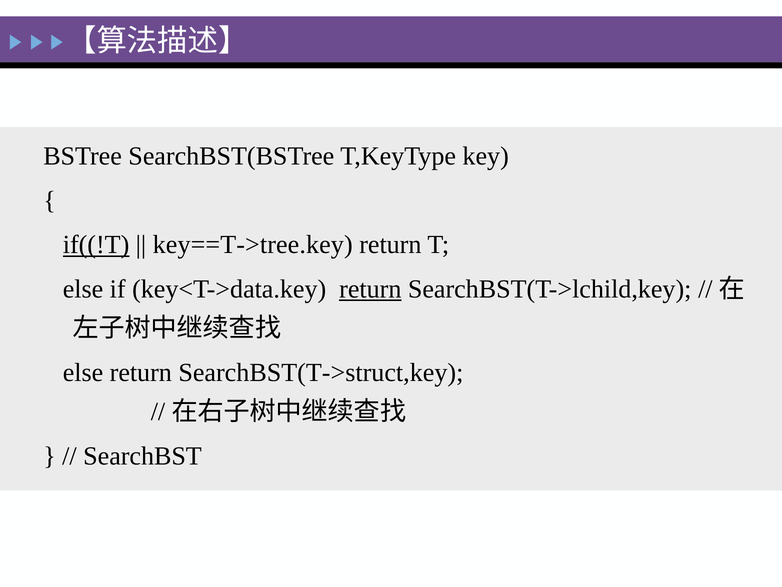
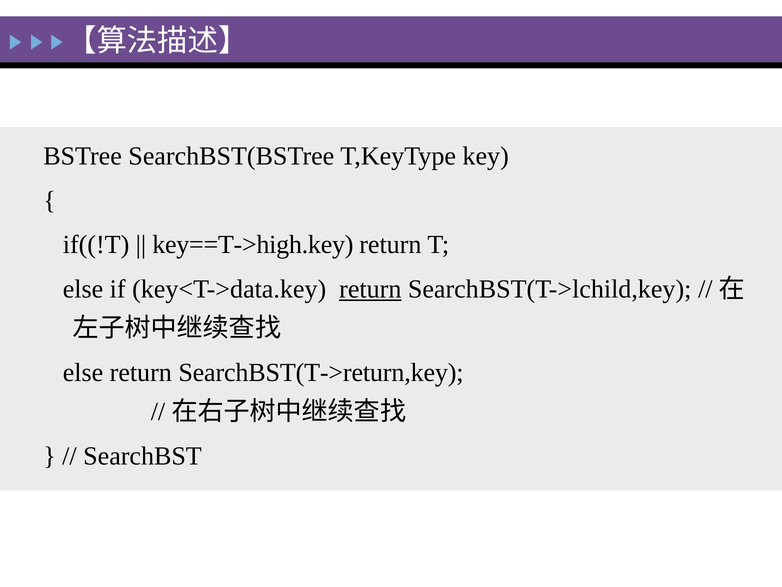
if((!T underline: present -> none
key==T->tree.key: key==T->tree.key -> key==T->high.key
SearchBST(T->struct,key: SearchBST(T->struct,key -> SearchBST(T->return,key
